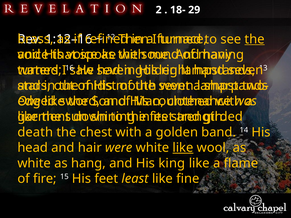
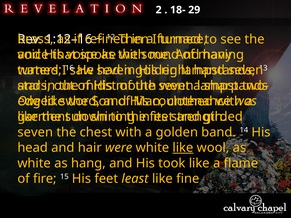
the at (255, 39) underline: present -> none
death at (35, 132): death -> seven
king: king -> took
